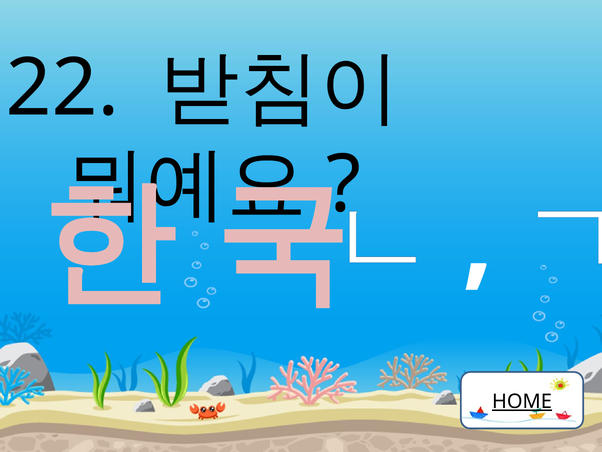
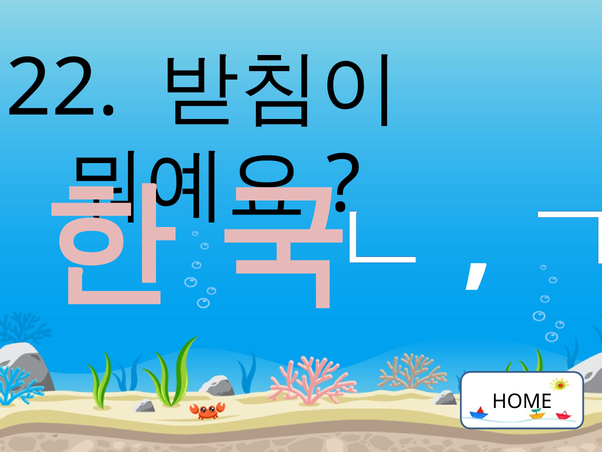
HOME underline: present -> none
